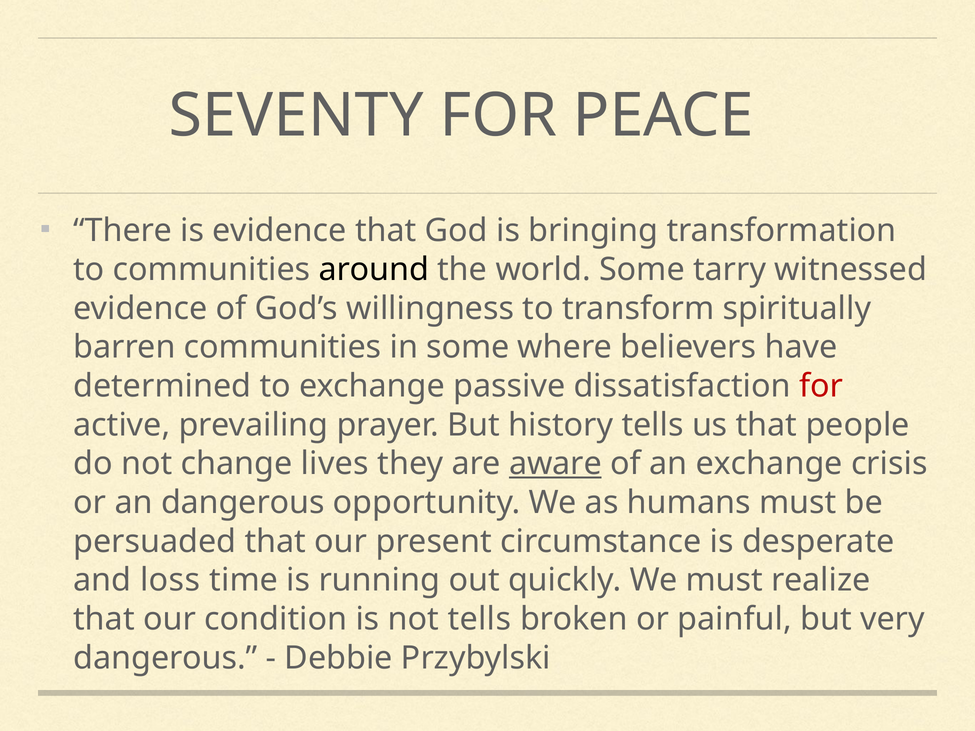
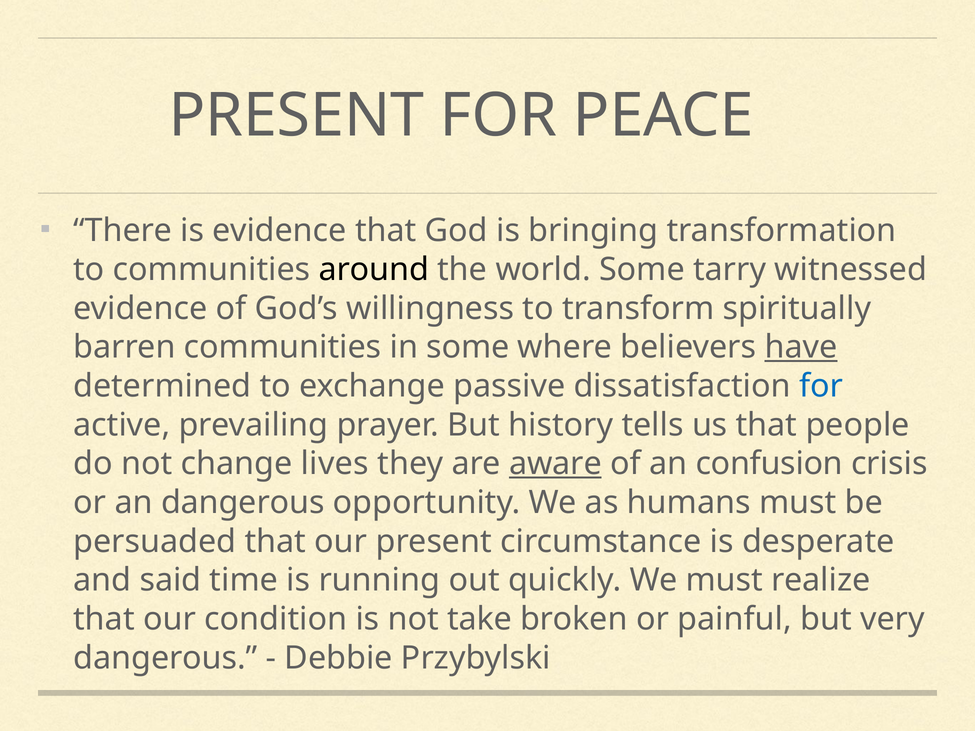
SEVENTY at (296, 116): SEVENTY -> PRESENT
have underline: none -> present
for at (821, 386) colour: red -> blue
an exchange: exchange -> confusion
loss: loss -> said
not tells: tells -> take
